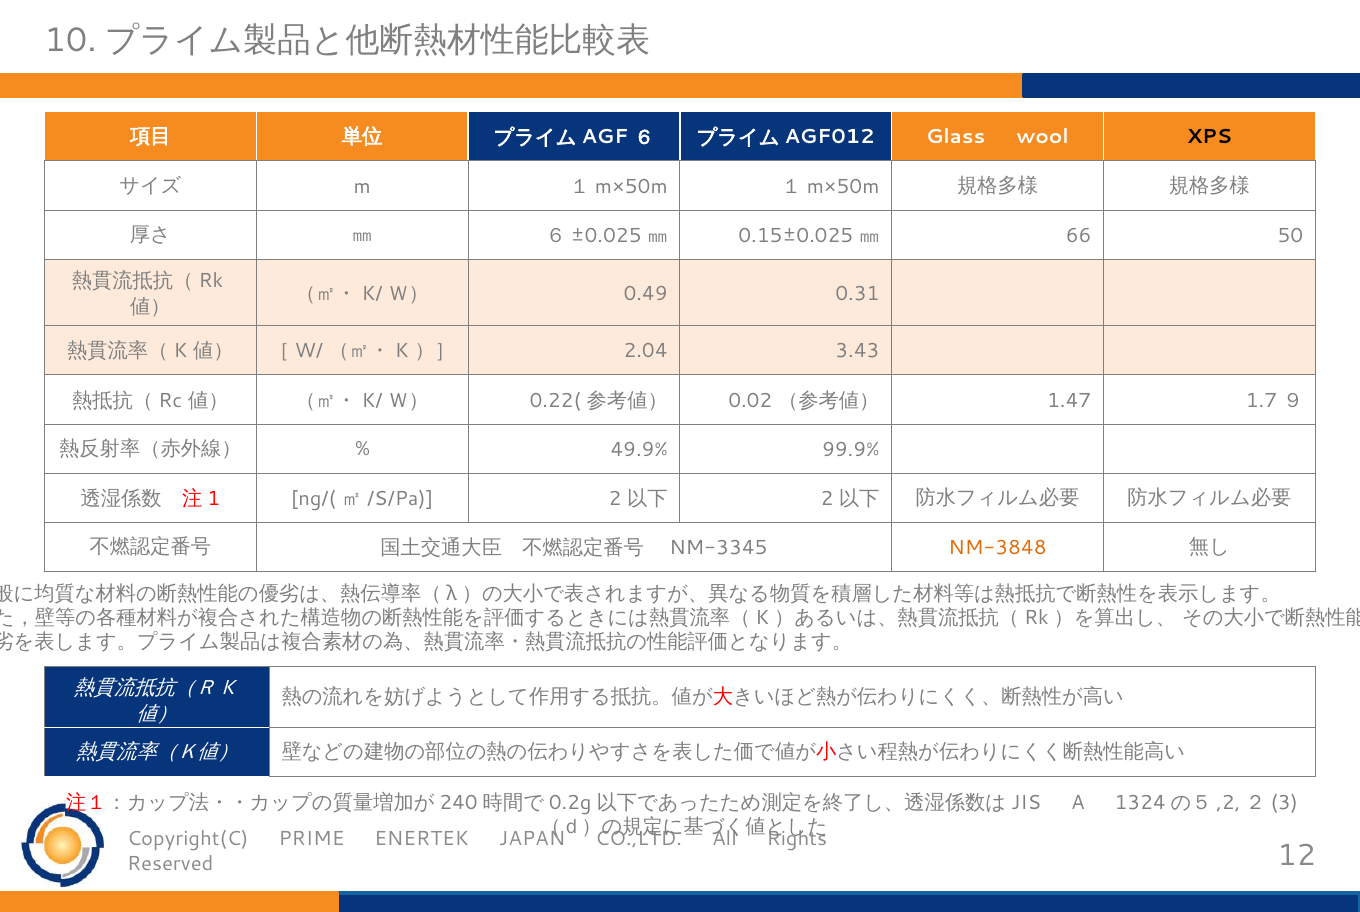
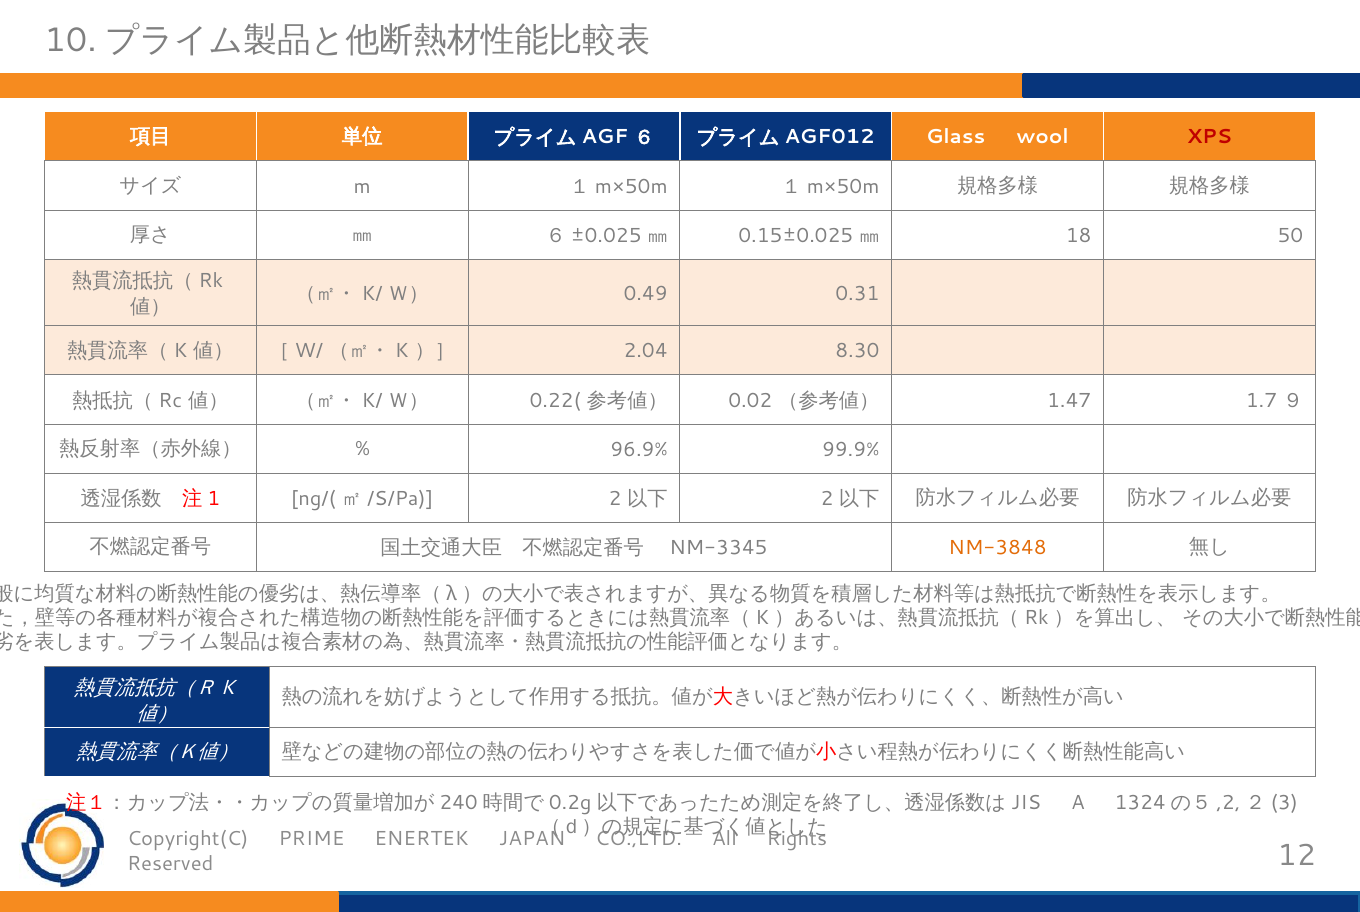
XPS colour: black -> red
66: 66 -> 18
3.43: 3.43 -> 8.30
49.9%: 49.9% -> 96.9%
